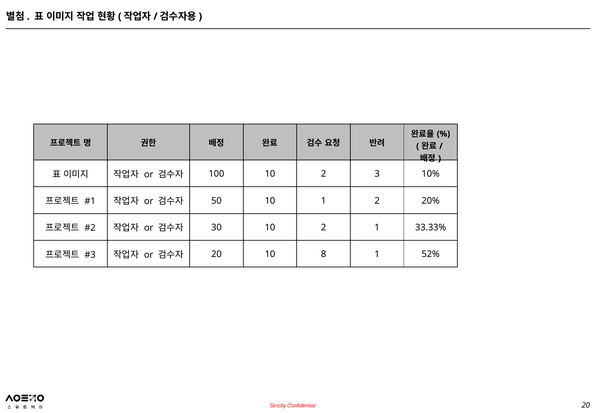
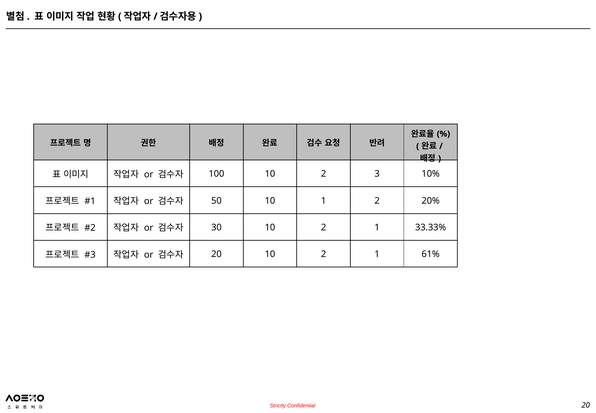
20 10 8: 8 -> 2
52%: 52% -> 61%
